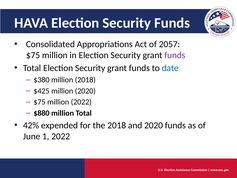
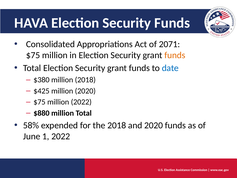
2057: 2057 -> 2071
funds at (175, 55) colour: purple -> orange
42%: 42% -> 58%
